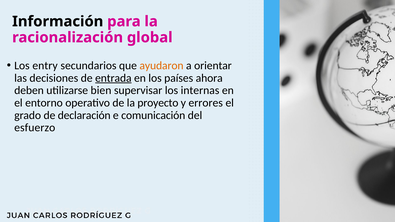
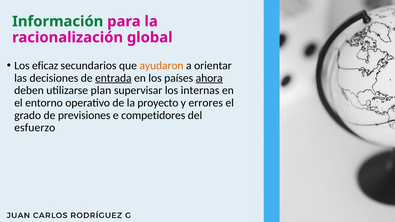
Información colour: black -> green
entry: entry -> eficaz
ahora underline: none -> present
bien: bien -> plan
declaración: declaración -> previsiones
comunicación: comunicación -> competidores
